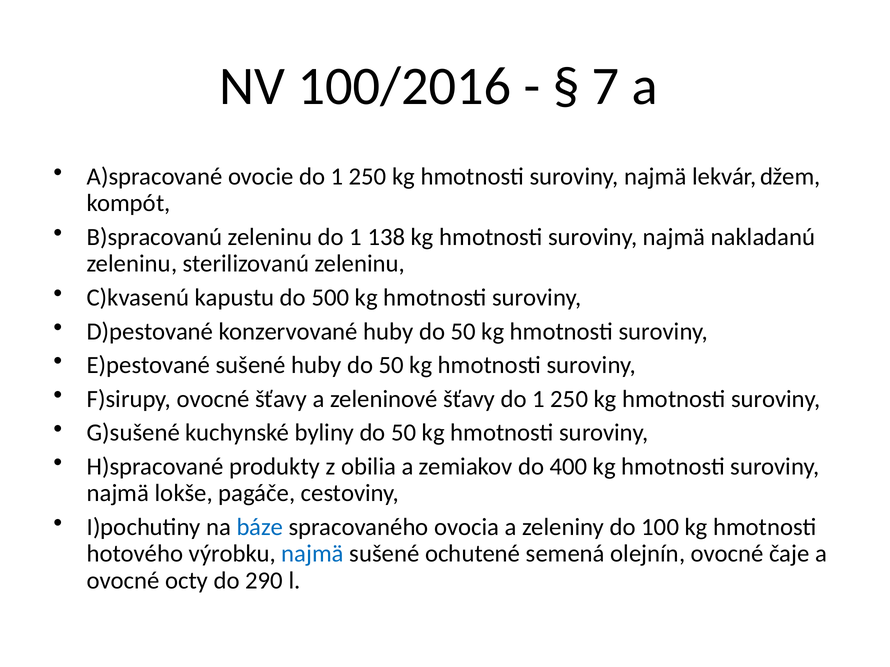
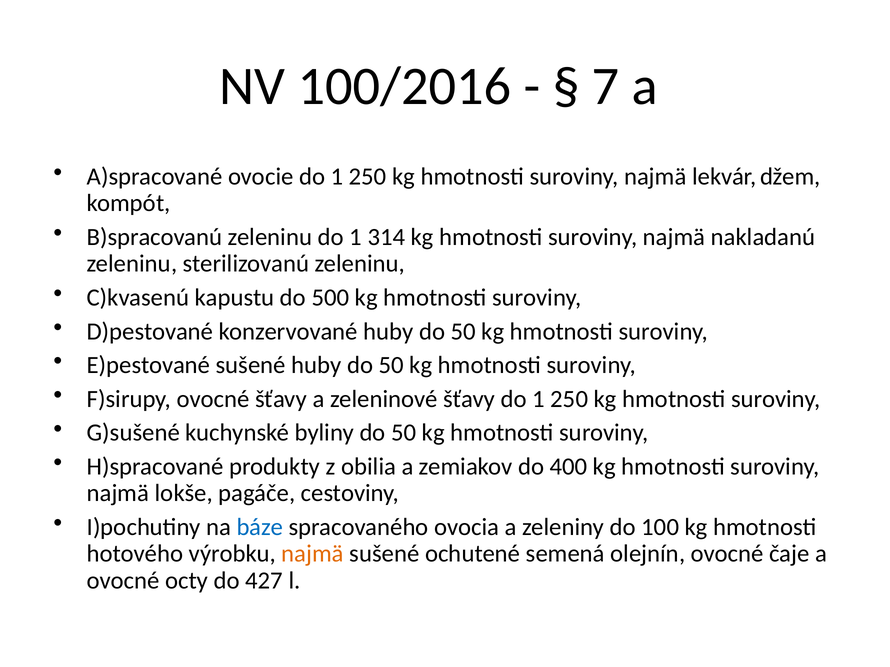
138: 138 -> 314
najmä at (313, 554) colour: blue -> orange
290: 290 -> 427
